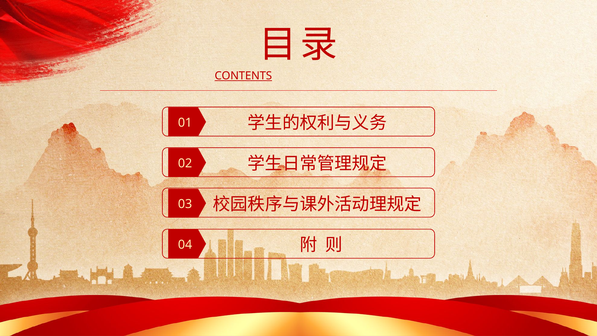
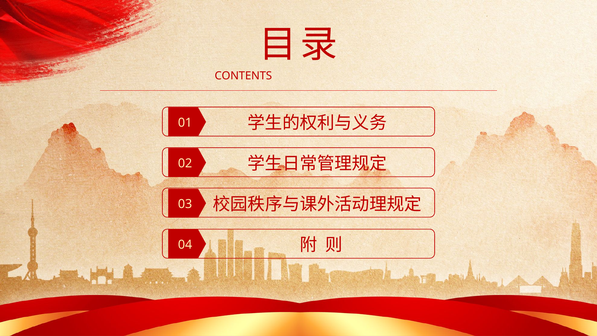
CONTENTS underline: present -> none
